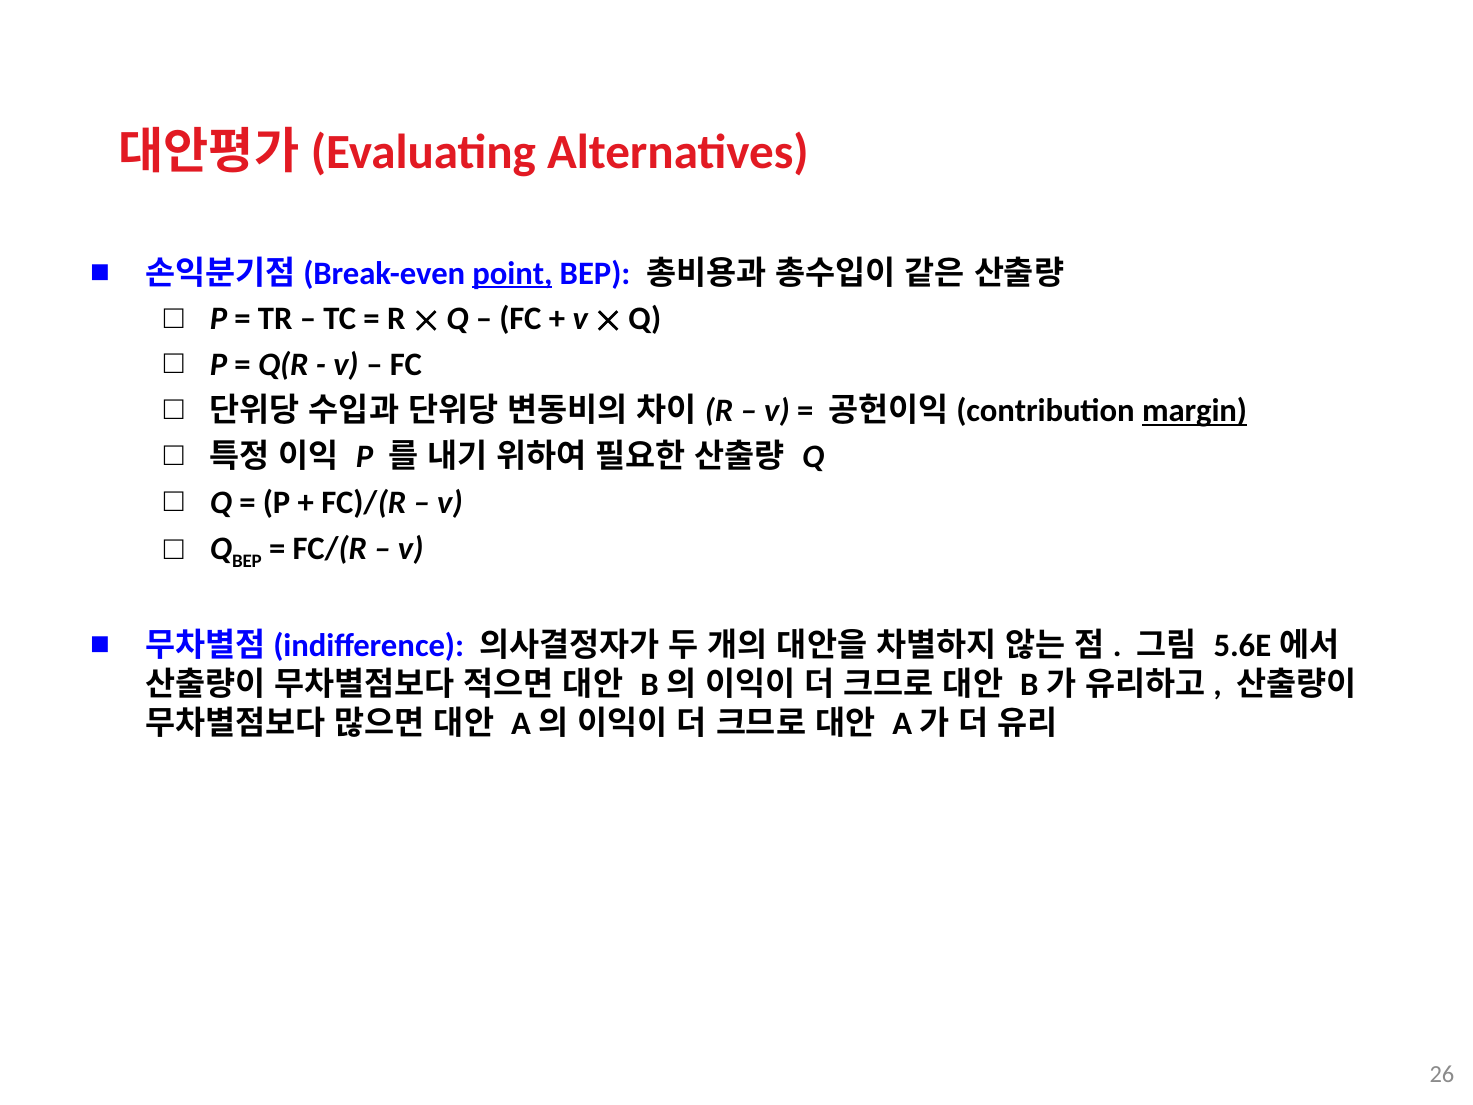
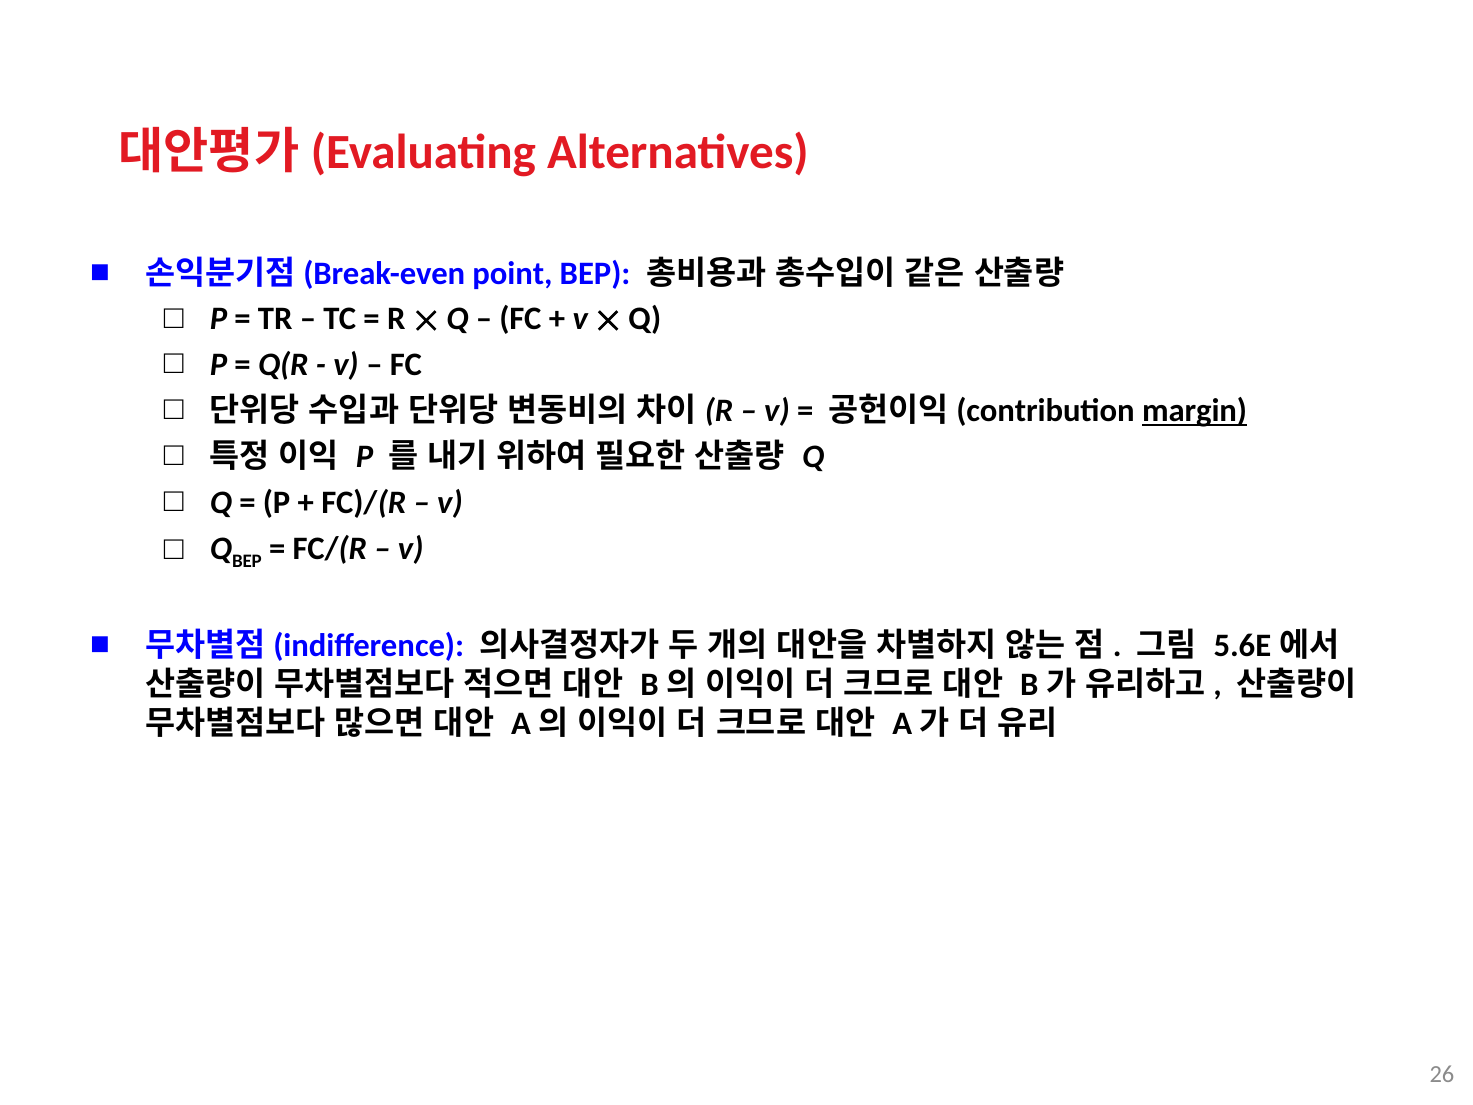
point underline: present -> none
